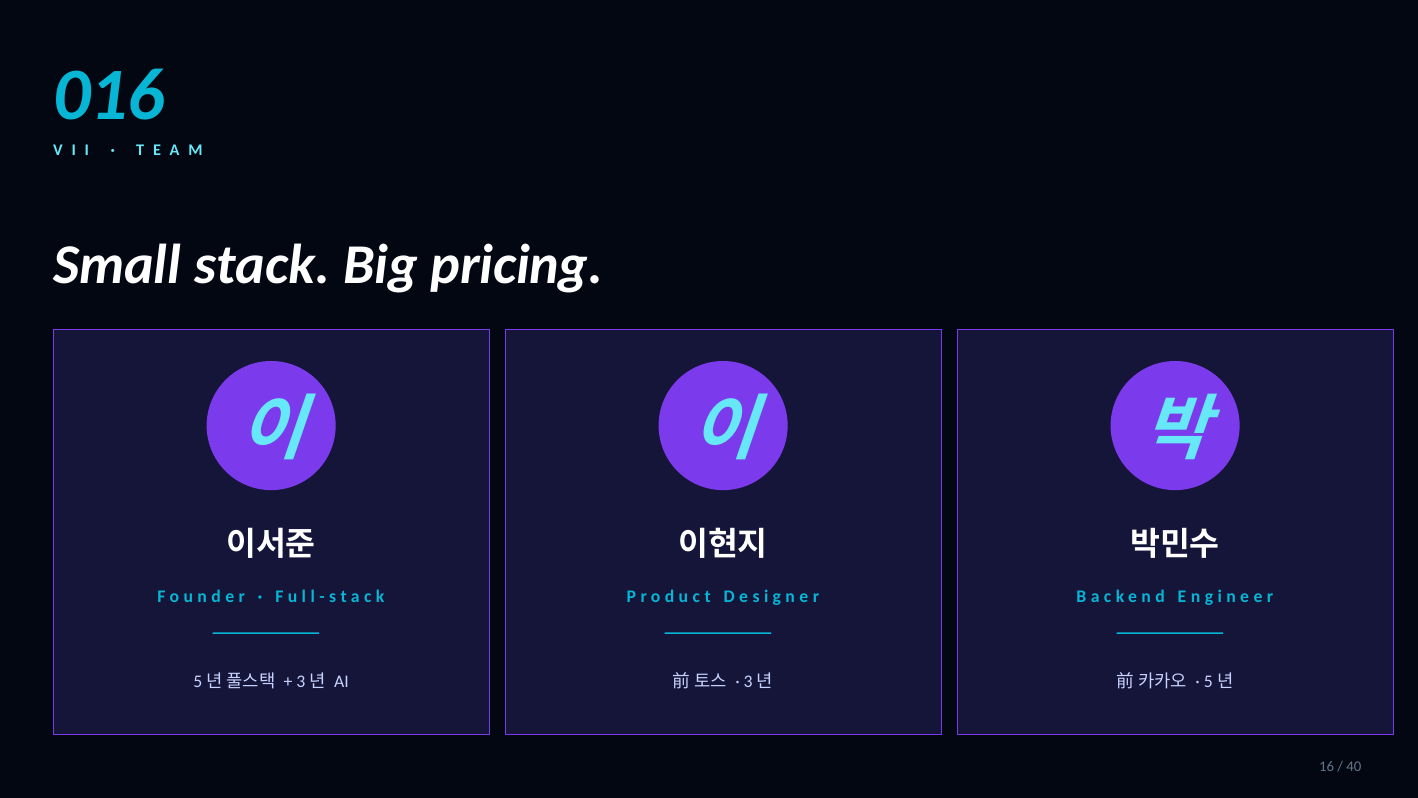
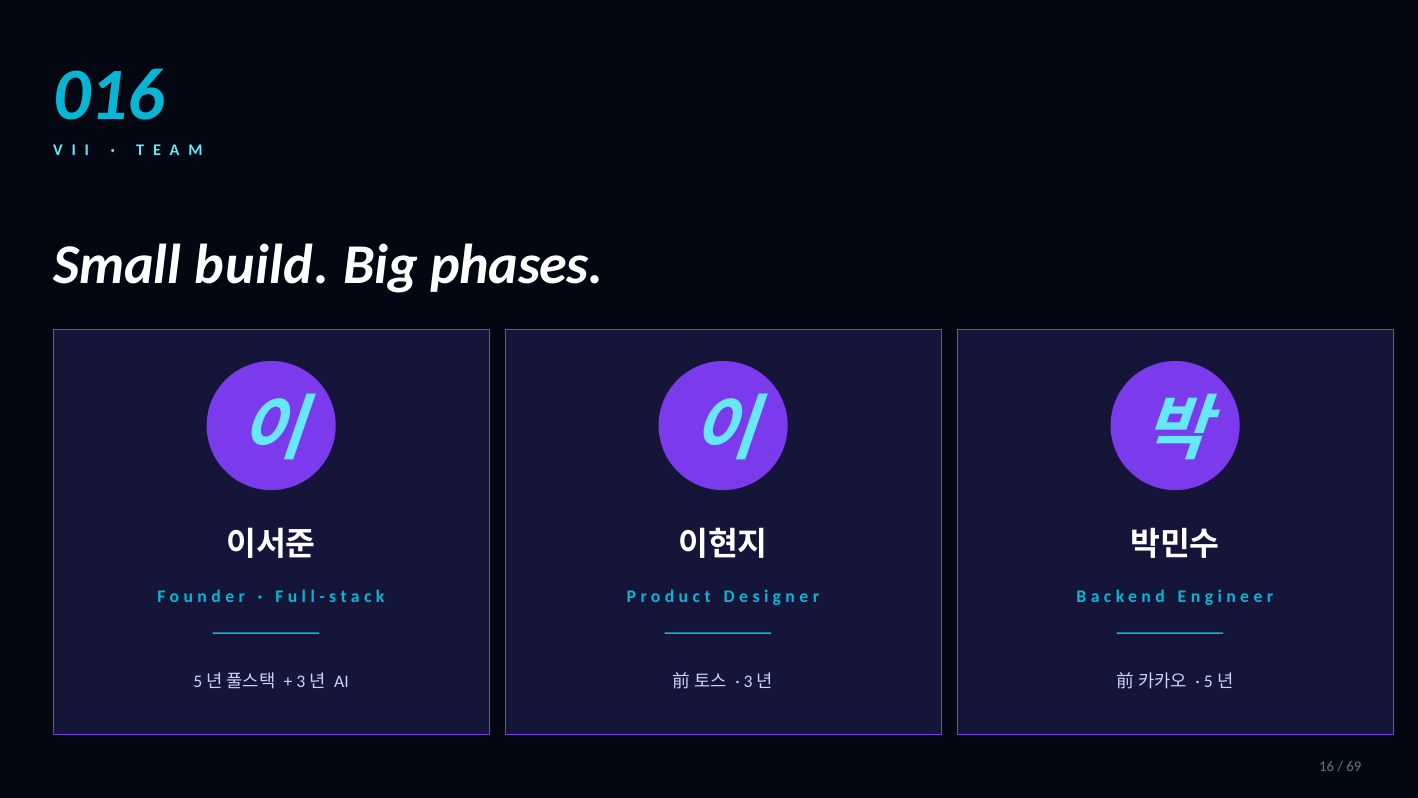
Small stack: stack -> build
pricing: pricing -> phases
40: 40 -> 69
